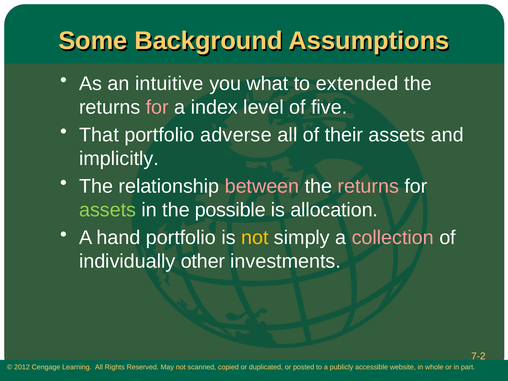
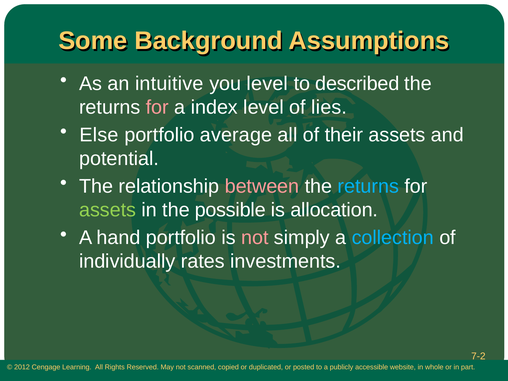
you what: what -> level
extended: extended -> described
five: five -> lies
That: That -> Else
adverse: adverse -> average
implicitly: implicitly -> potential
returns at (368, 186) colour: pink -> light blue
not at (255, 238) colour: yellow -> pink
collection colour: pink -> light blue
other: other -> rates
